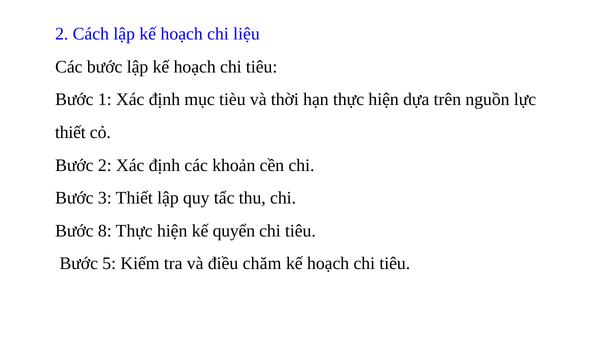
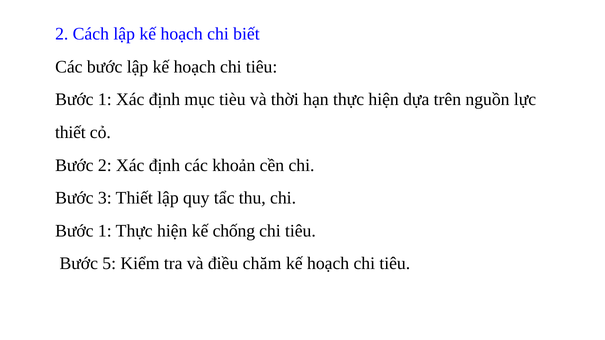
liệu: liệu -> biết
8 at (105, 231): 8 -> 1
quyển: quyển -> chống
